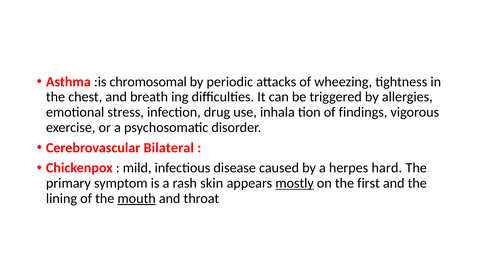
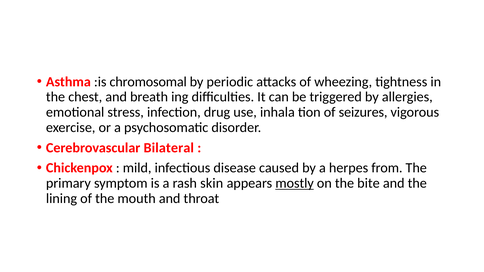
findings: findings -> seizures
hard: hard -> from
first: first -> bite
mouth underline: present -> none
